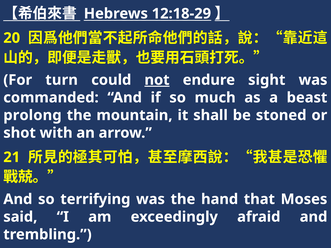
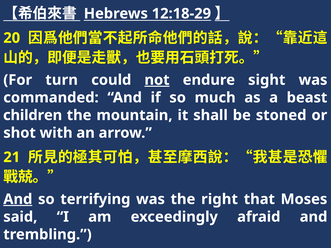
prolong: prolong -> children
And at (18, 199) underline: none -> present
hand: hand -> right
